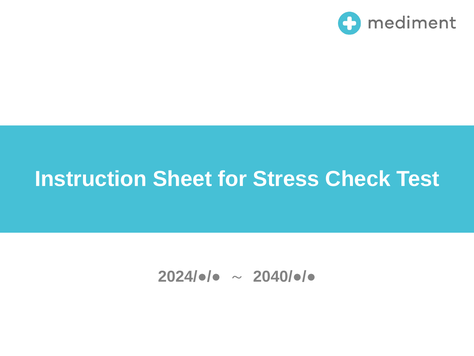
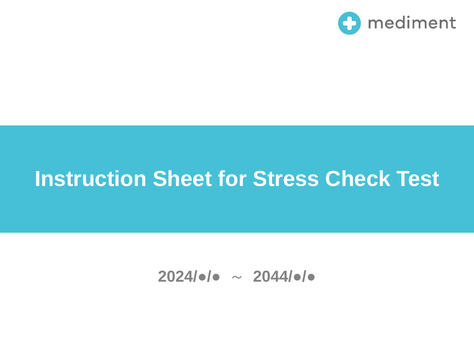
2040/●/●: 2040/●/● -> 2044/●/●
